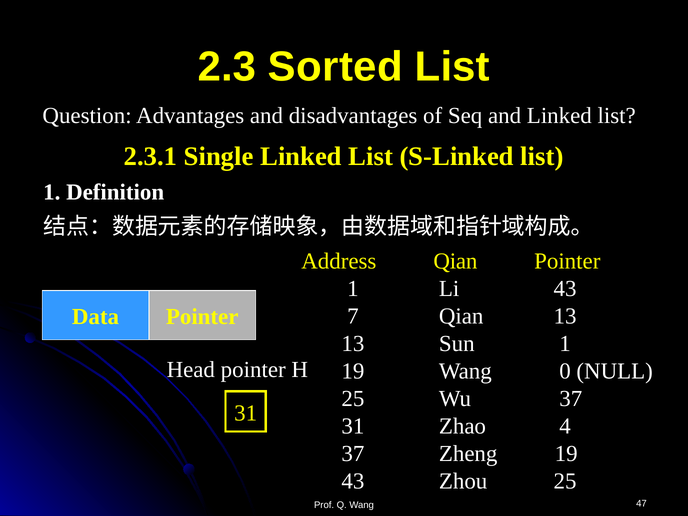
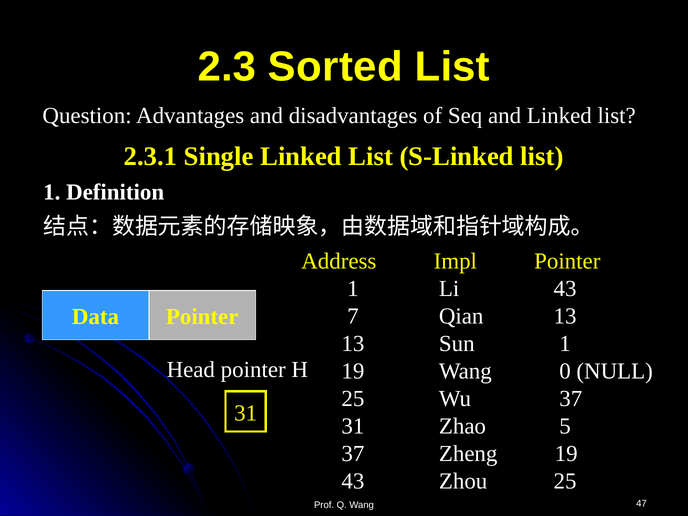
Address Qian: Qian -> Impl
4: 4 -> 5
